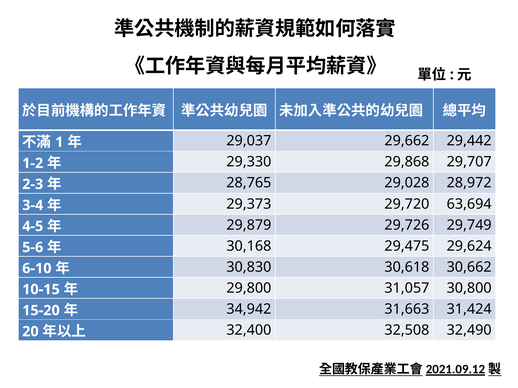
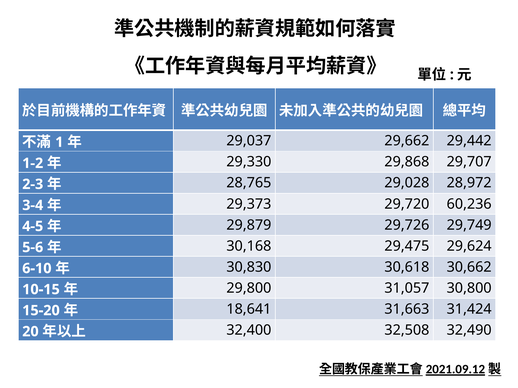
63,694: 63,694 -> 60,236
34,942: 34,942 -> 18,641
